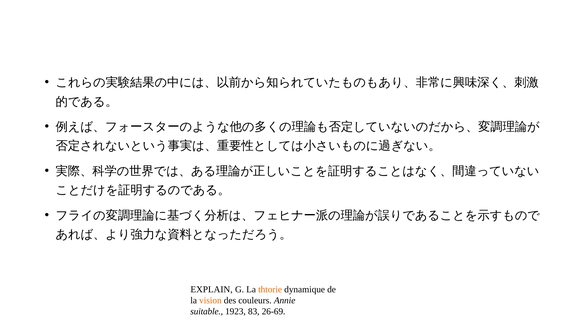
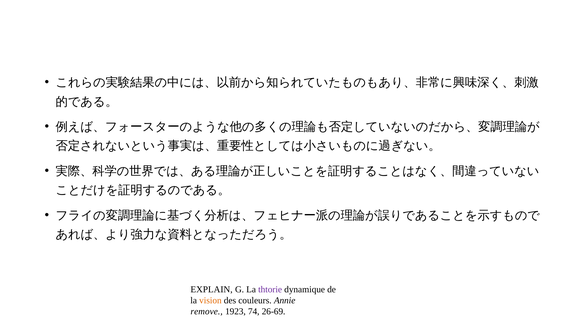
thtorie colour: orange -> purple
suitable: suitable -> remove
83: 83 -> 74
